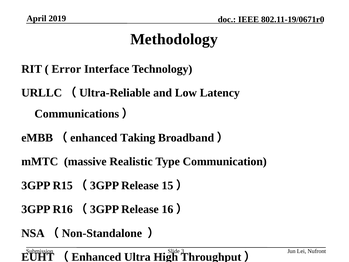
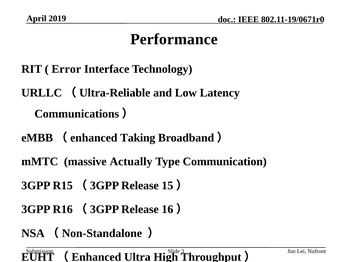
Methodology: Methodology -> Performance
Realistic: Realistic -> Actually
